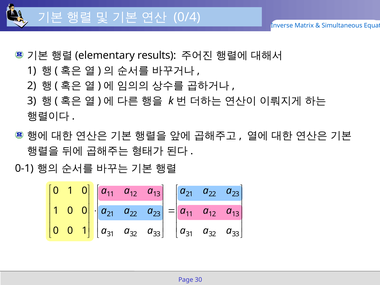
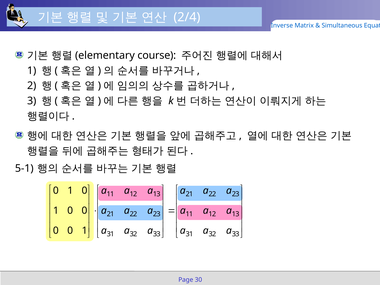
0/4: 0/4 -> 2/4
results: results -> course
0-1: 0-1 -> 5-1
